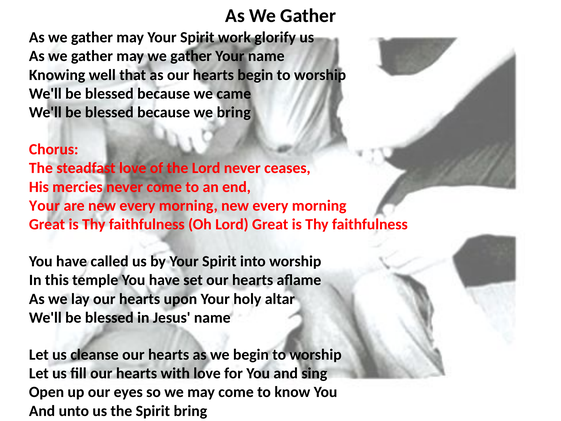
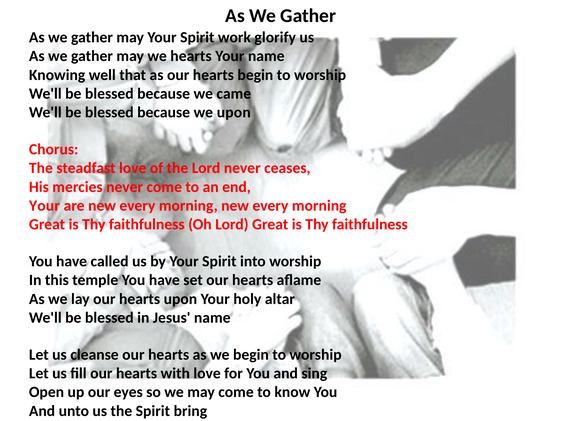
may we gather: gather -> hearts
we bring: bring -> upon
